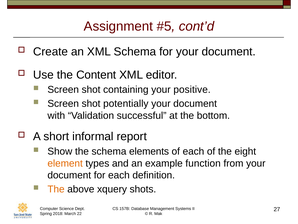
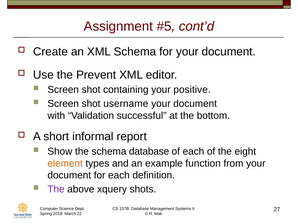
Content: Content -> Prevent
potentially: potentially -> username
schema elements: elements -> database
The at (56, 189) colour: orange -> purple
